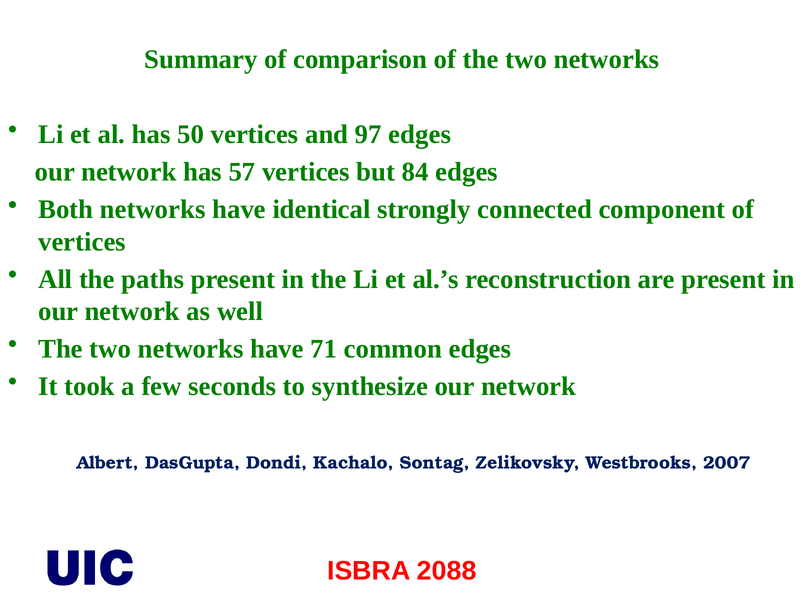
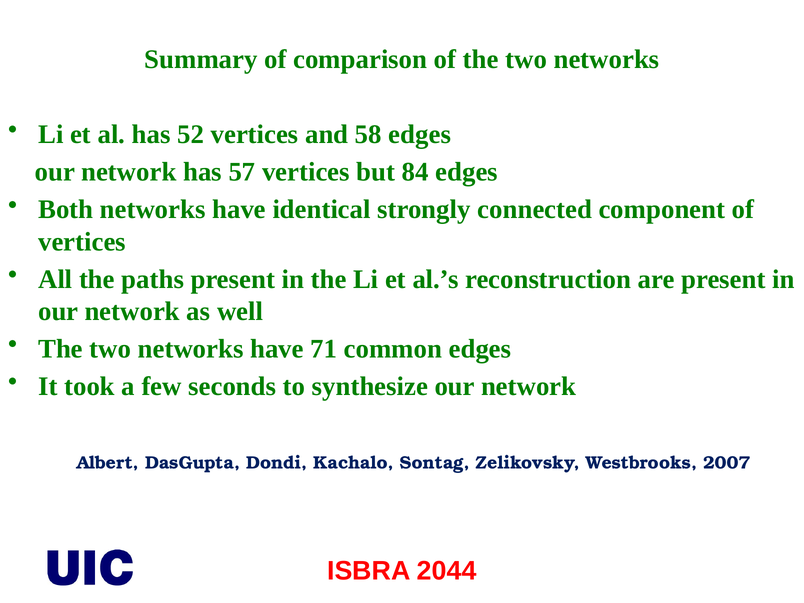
50: 50 -> 52
97: 97 -> 58
2088: 2088 -> 2044
